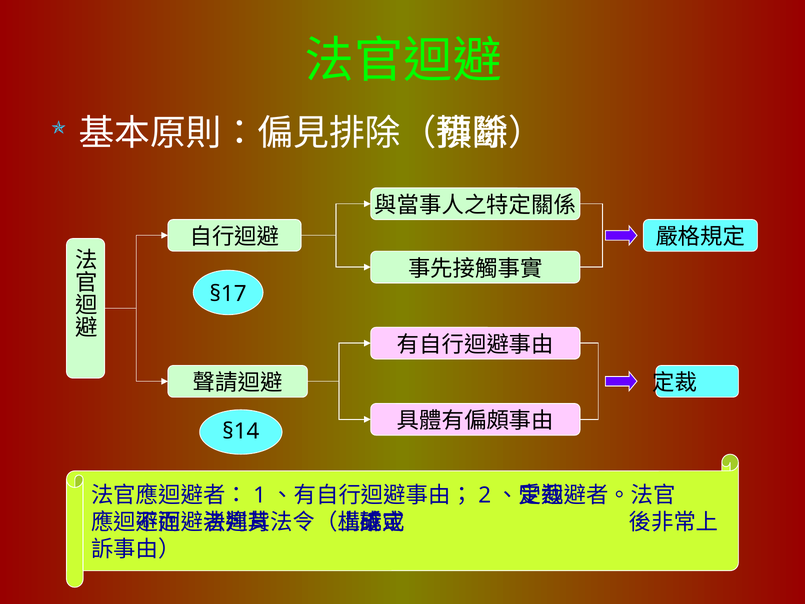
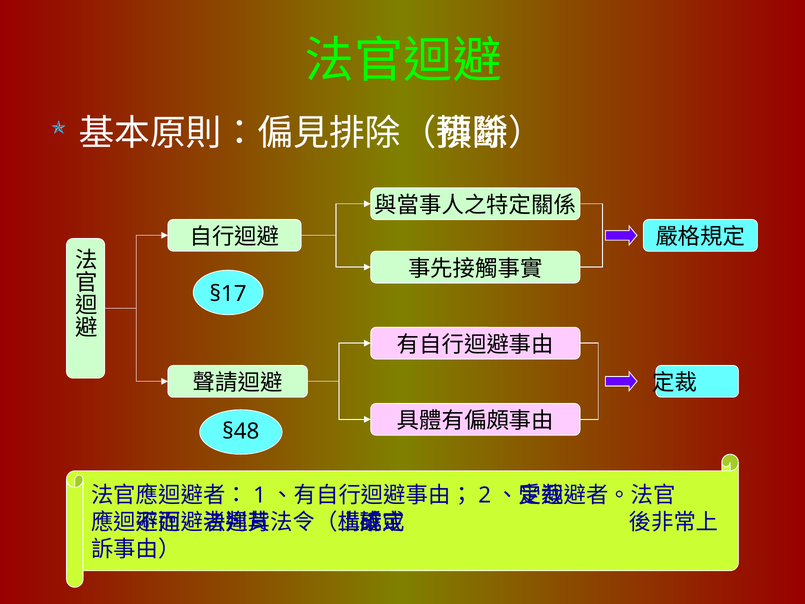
§14: §14 -> §48
